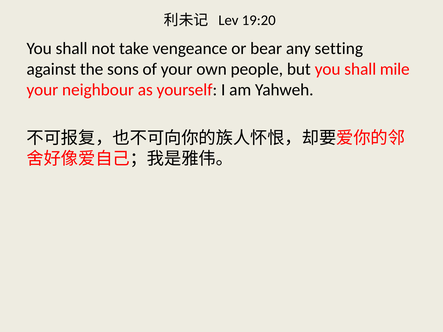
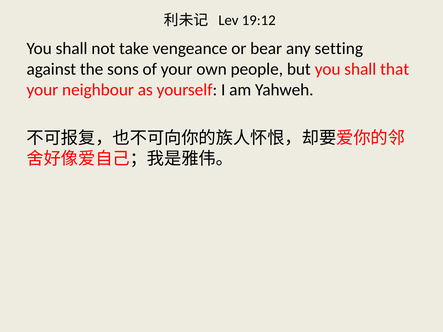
19:20: 19:20 -> 19:12
mile: mile -> that
